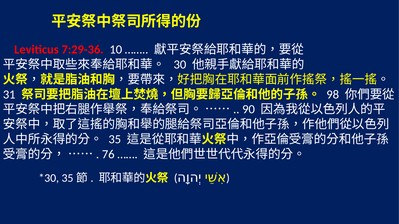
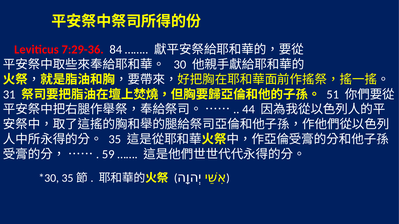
10: 10 -> 84
98: 98 -> 51
90: 90 -> 44
76: 76 -> 59
